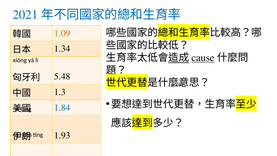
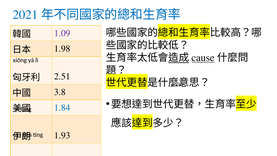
1.09 colour: orange -> purple
1.34: 1.34 -> 1.98
5.48: 5.48 -> 2.51
1.3: 1.3 -> 3.8
